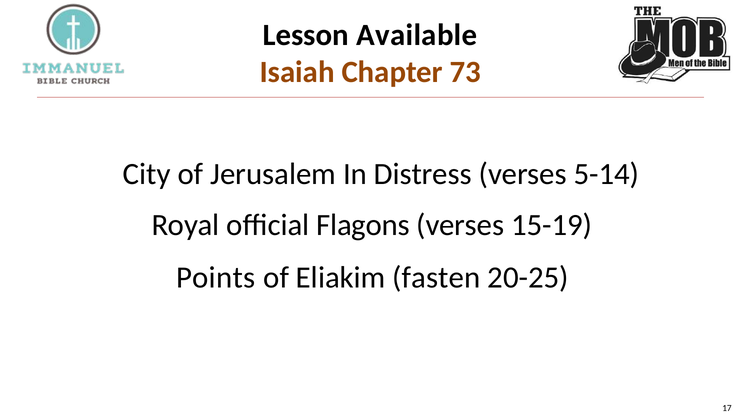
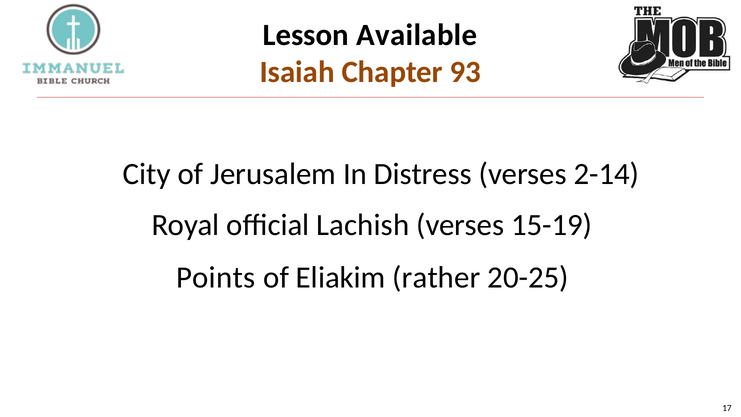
73: 73 -> 93
5-14: 5-14 -> 2-14
Flagons: Flagons -> Lachish
fasten: fasten -> rather
